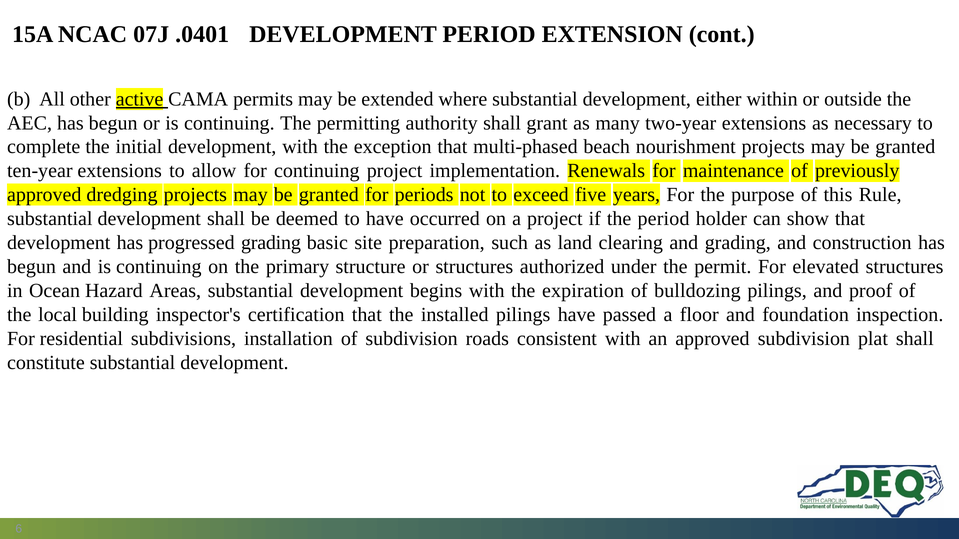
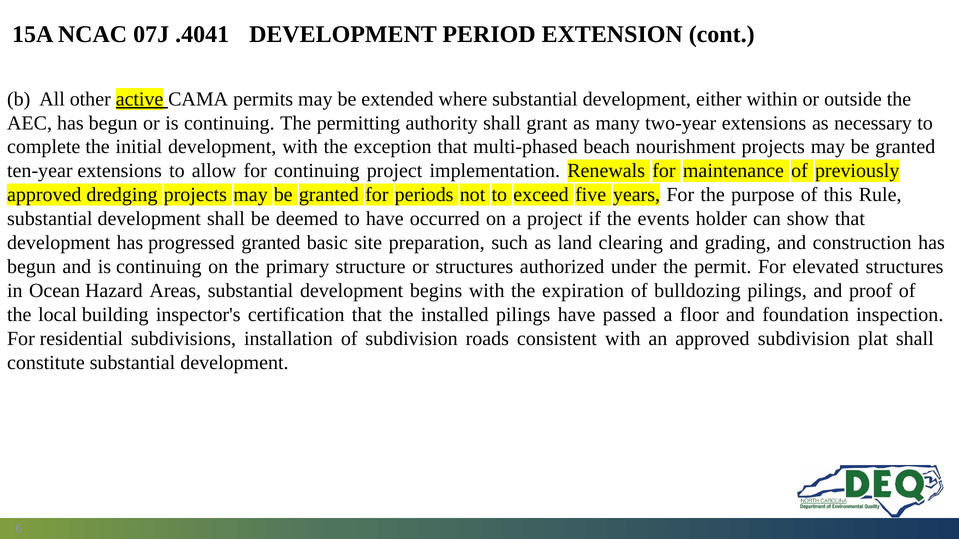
.0401: .0401 -> .4041
the period: period -> events
progressed grading: grading -> granted
